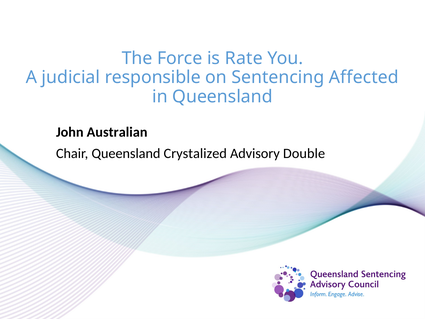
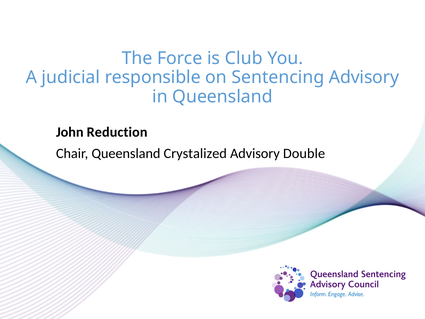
Rate: Rate -> Club
Sentencing Affected: Affected -> Advisory
Australian: Australian -> Reduction
